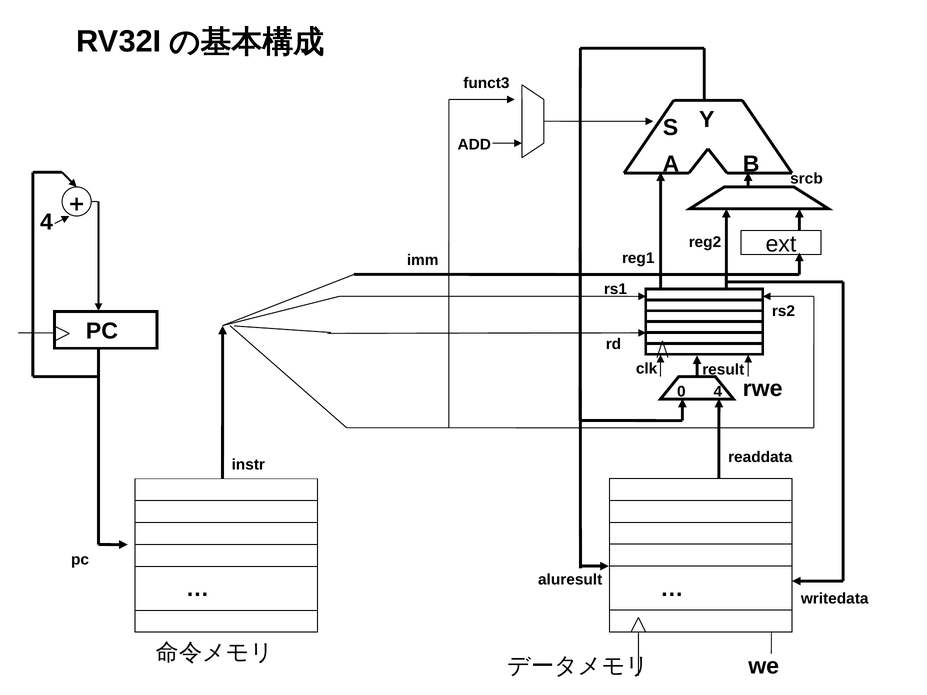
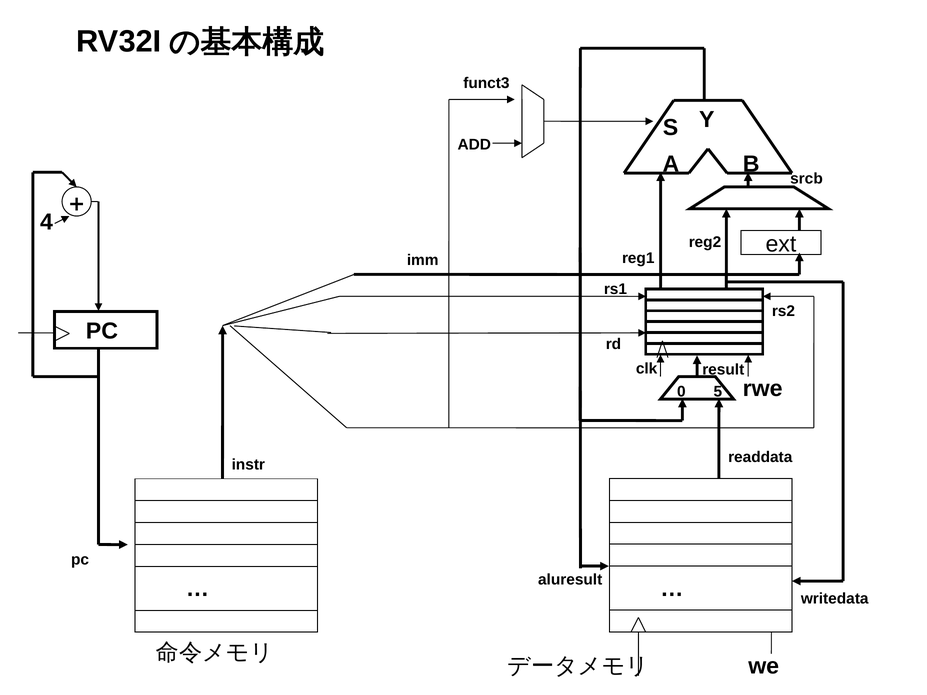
0 4: 4 -> 5
